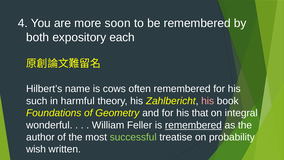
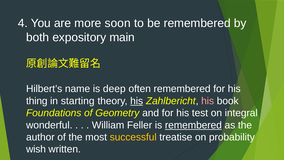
each: each -> main
cows: cows -> deep
such: such -> thing
harmful: harmful -> starting
his at (137, 101) underline: none -> present
that: that -> test
successful colour: light green -> yellow
